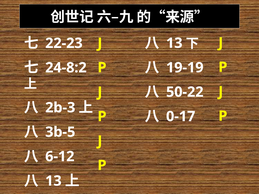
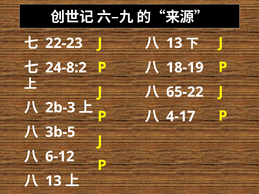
19-19: 19-19 -> 18-19
50-22: 50-22 -> 65-22
0-17: 0-17 -> 4-17
